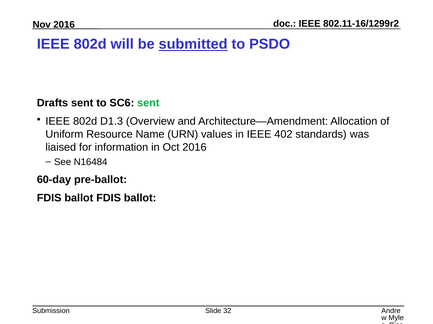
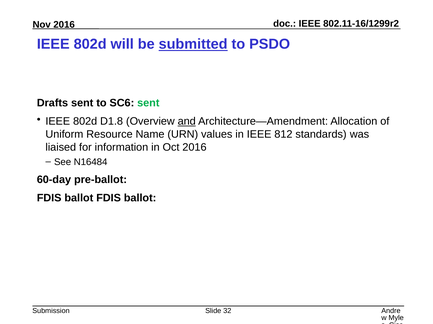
D1.3: D1.3 -> D1.8
and underline: none -> present
402: 402 -> 812
